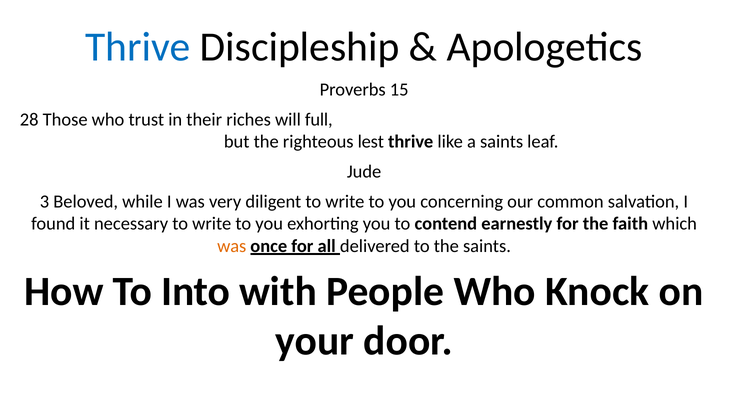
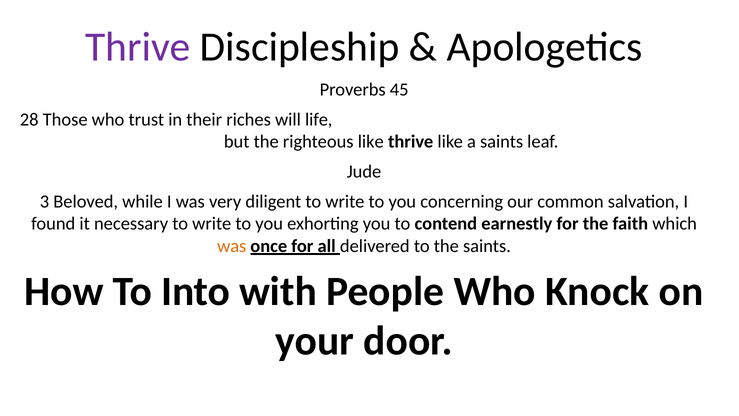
Thrive at (138, 47) colour: blue -> purple
15: 15 -> 45
full: full -> life
righteous lest: lest -> like
